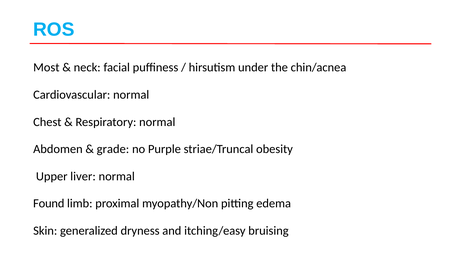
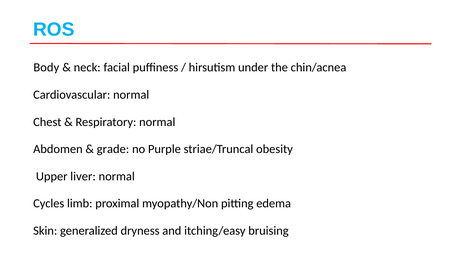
Most: Most -> Body
Found: Found -> Cycles
